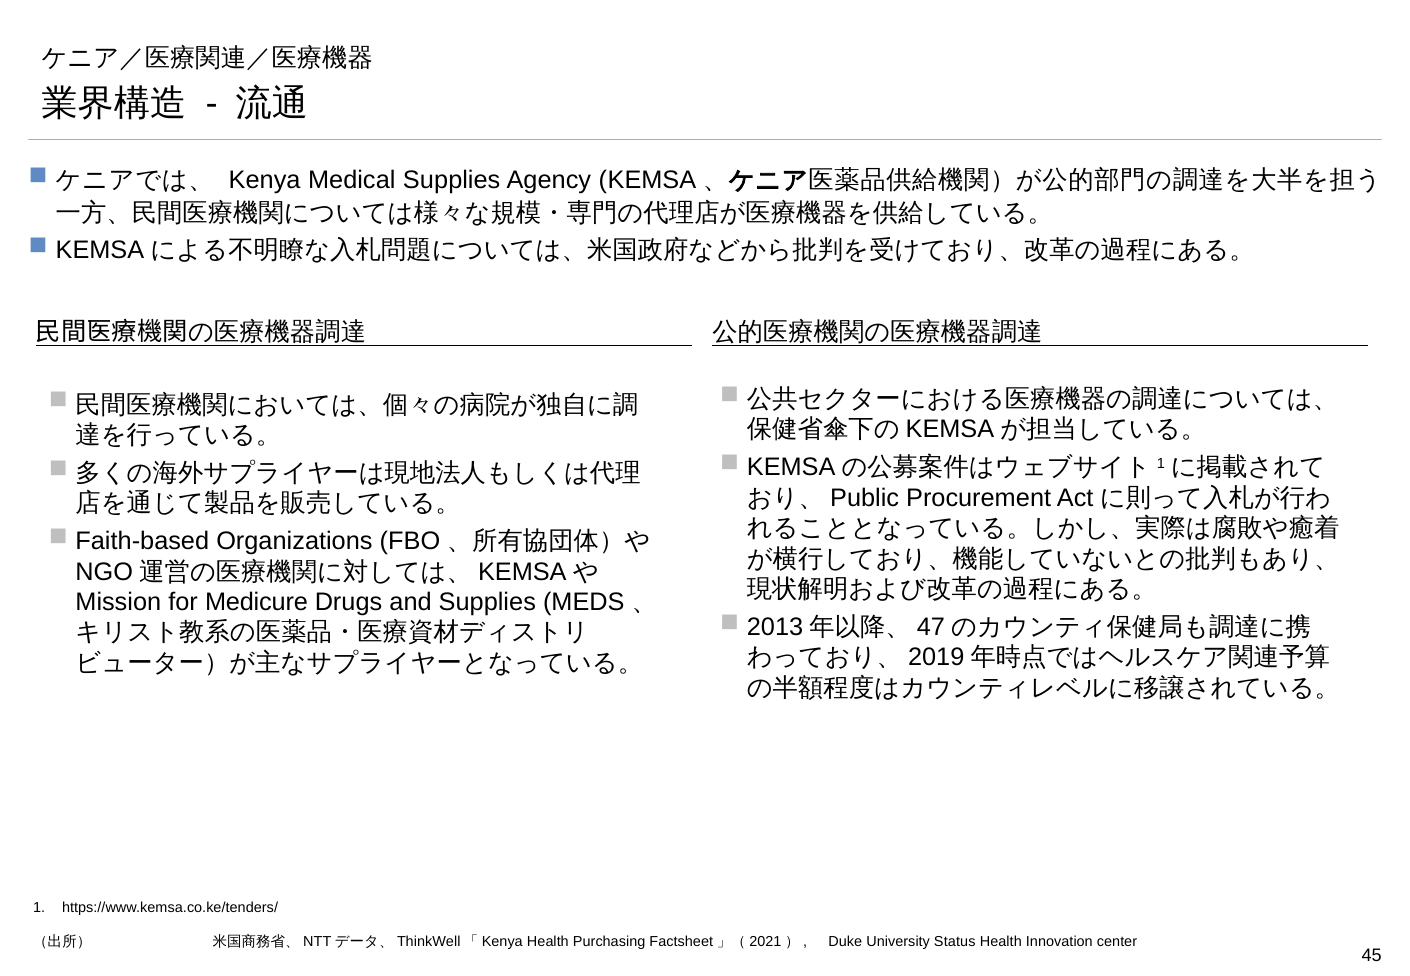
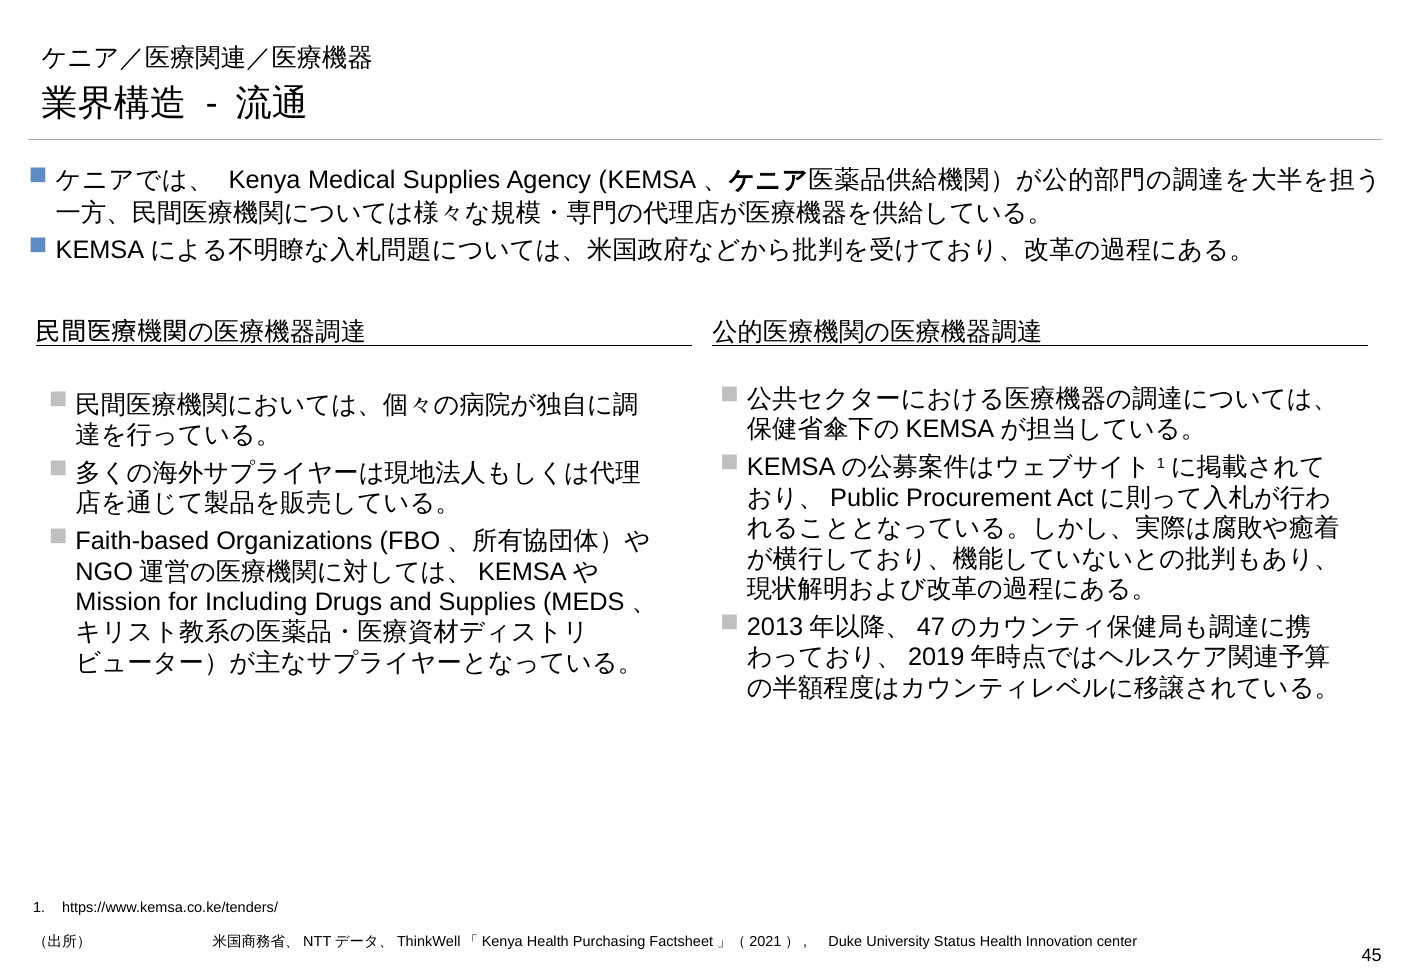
Medicure: Medicure -> Including
